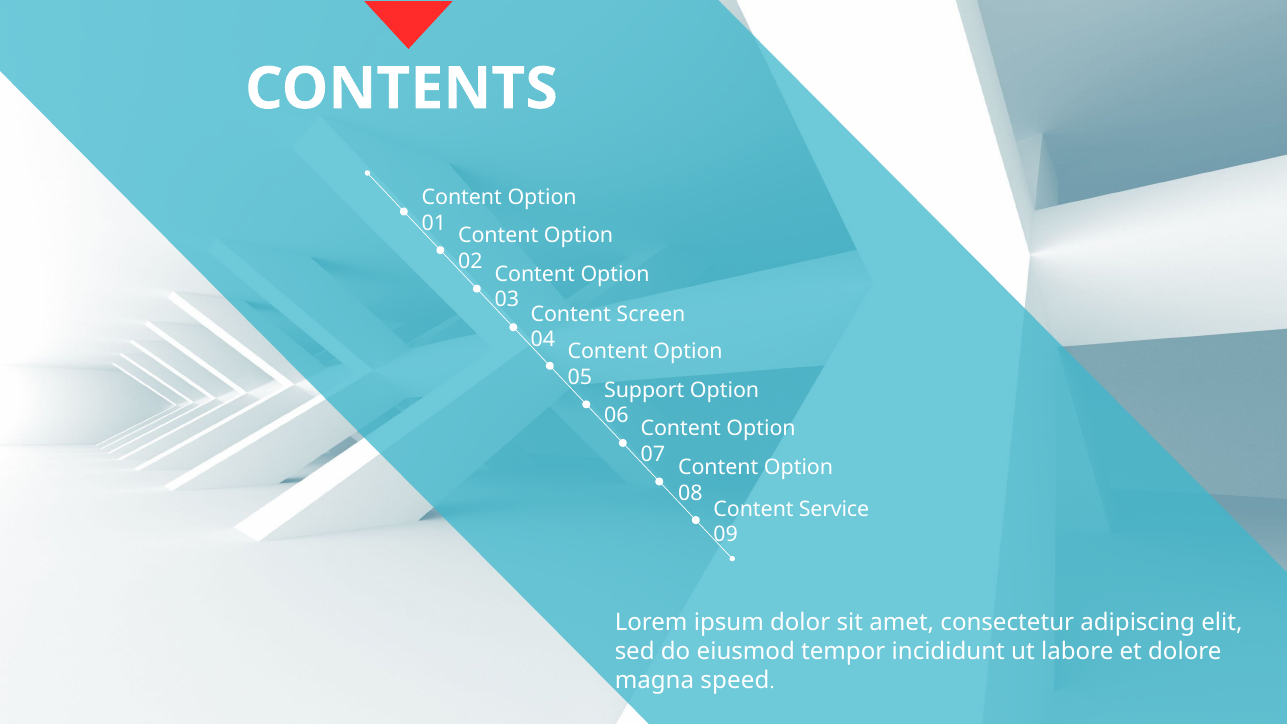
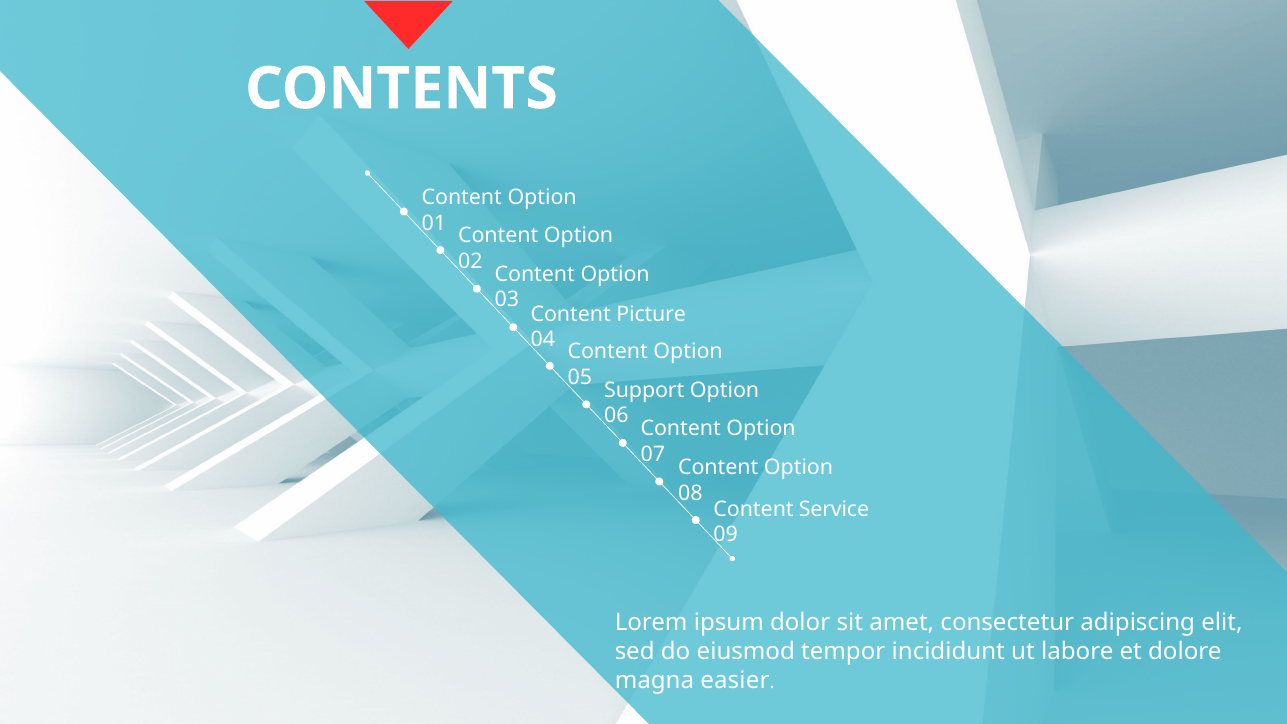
Screen: Screen -> Picture
speed: speed -> easier
